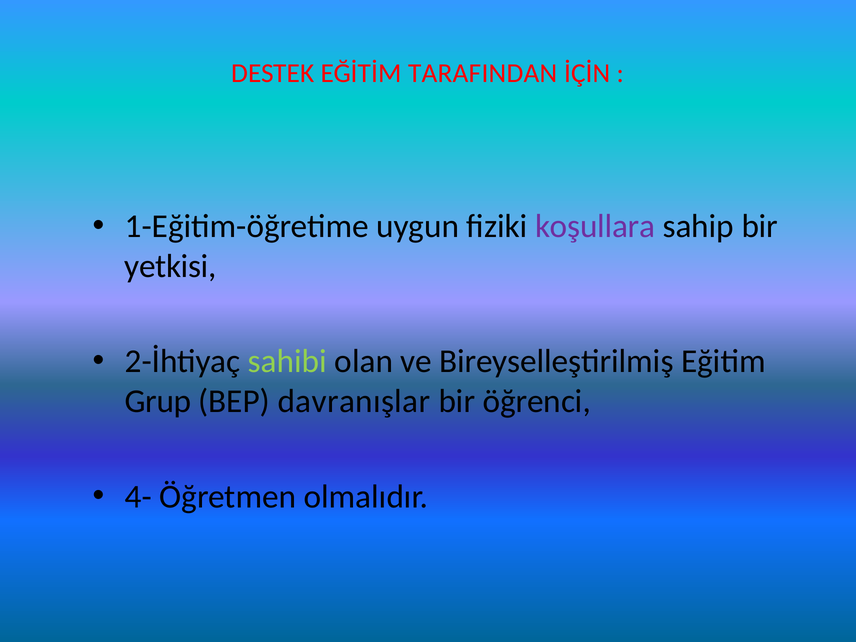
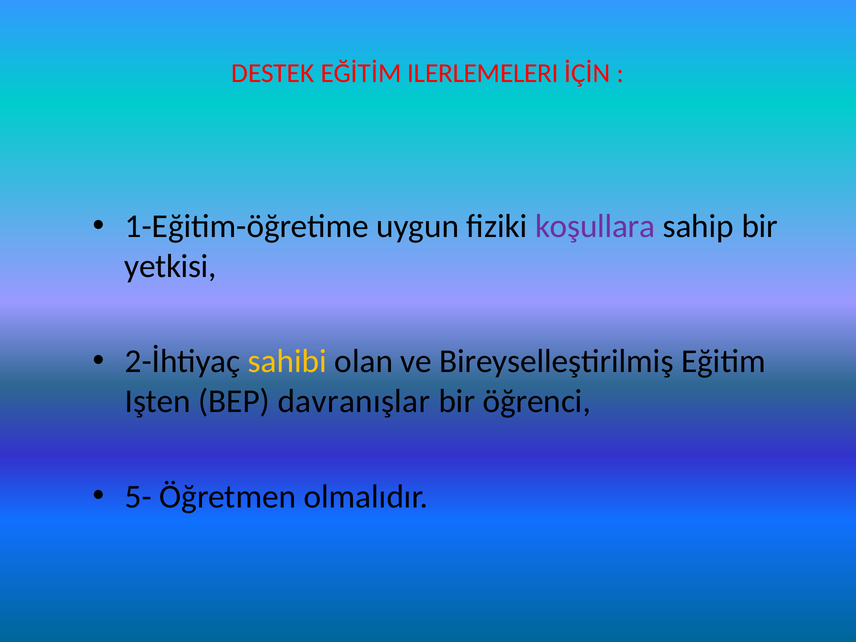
TARAFINDAN: TARAFINDAN -> ILERLEMELERI
sahibi colour: light green -> yellow
Grup: Grup -> Işten
4-: 4- -> 5-
